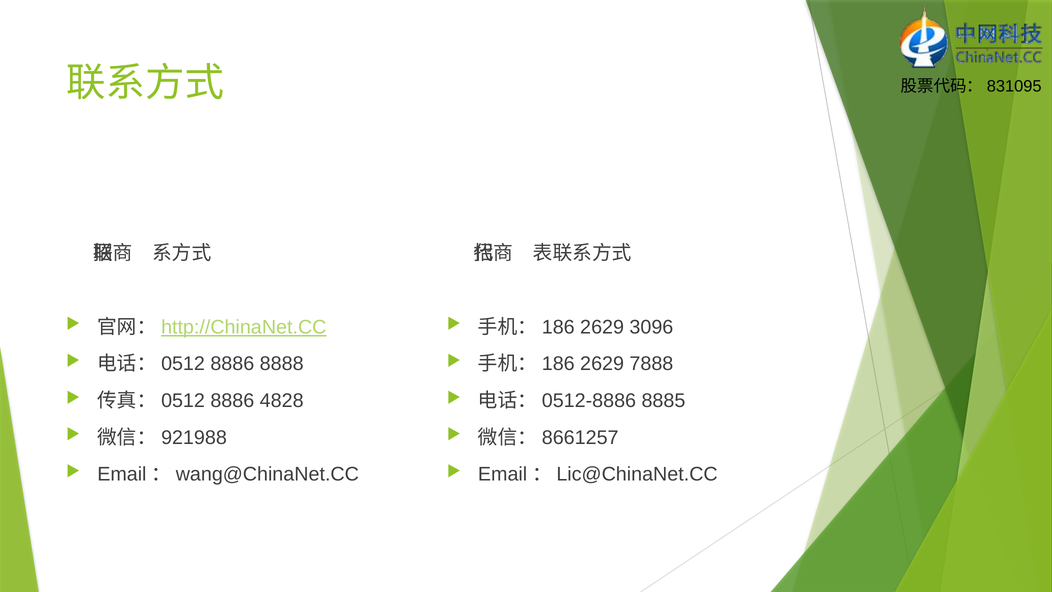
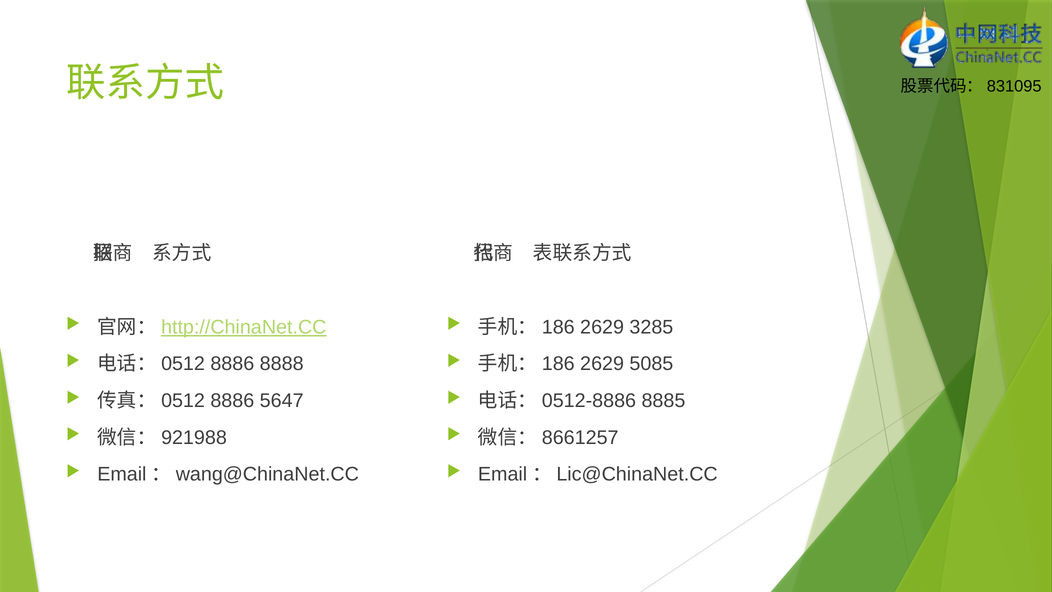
3096: 3096 -> 3285
7888: 7888 -> 5085
4828: 4828 -> 5647
